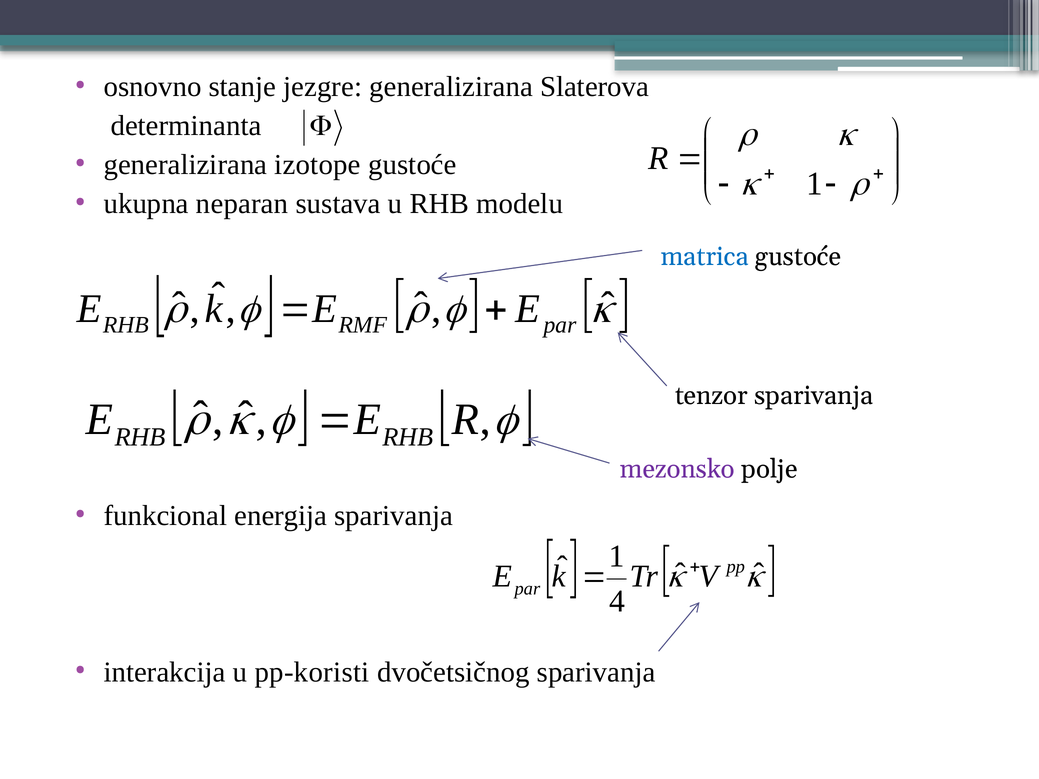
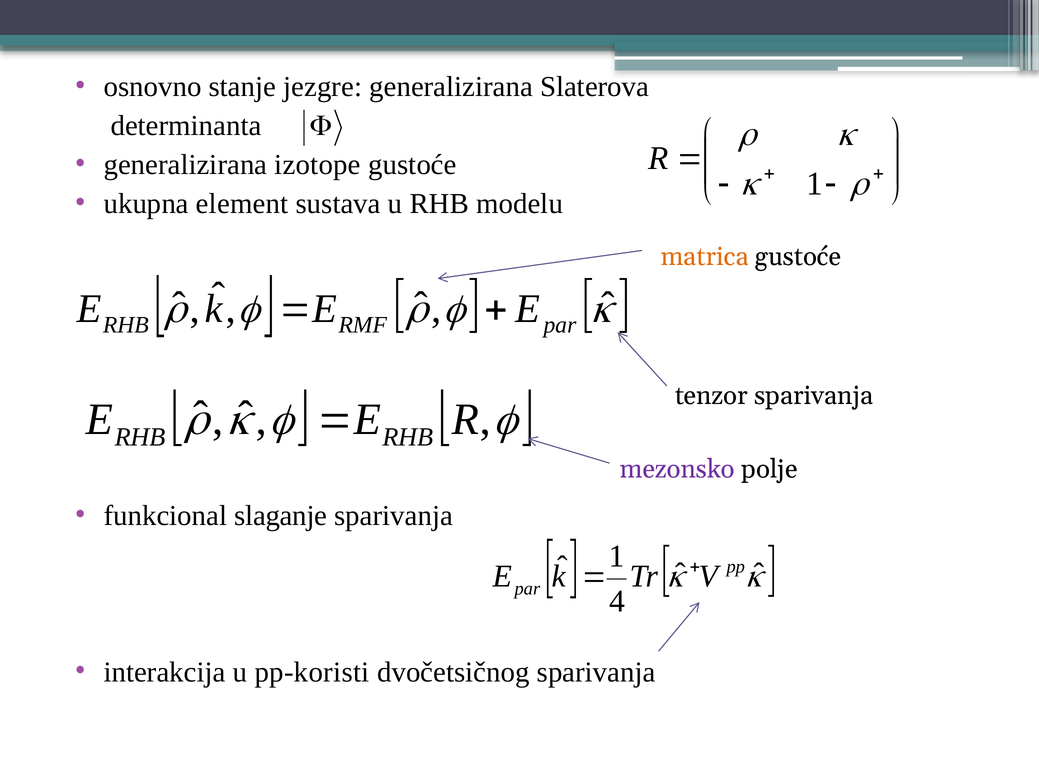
neparan: neparan -> element
matrica colour: blue -> orange
energija: energija -> slaganje
